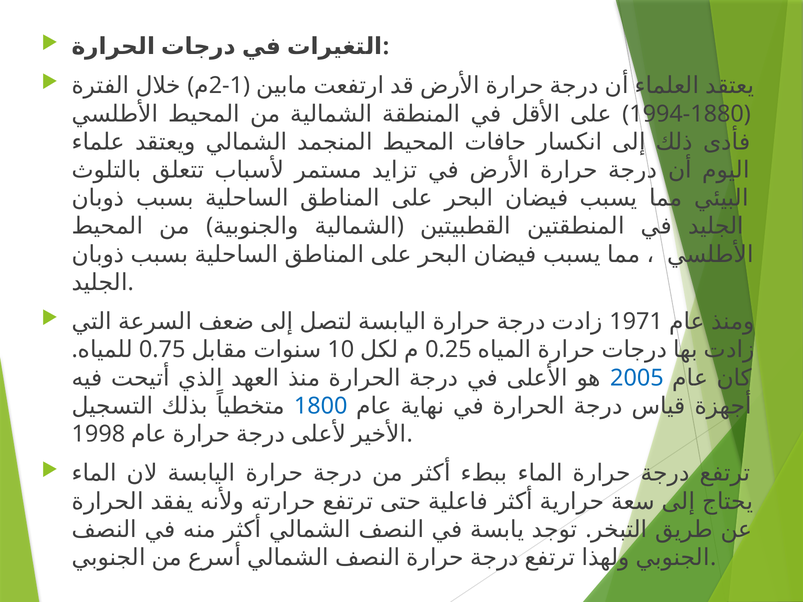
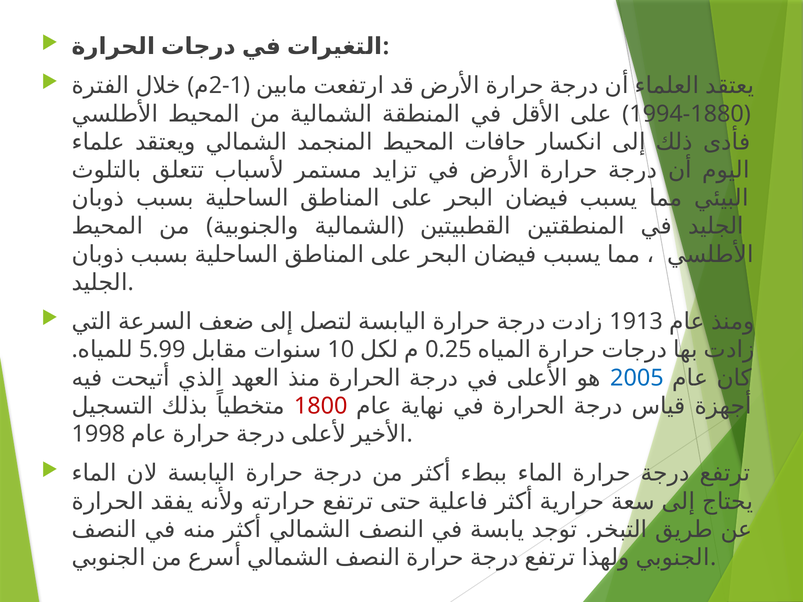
1971: 1971 -> 1913
0.75: 0.75 -> 5.99
1800 colour: blue -> red
